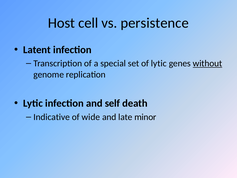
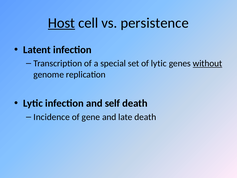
Host underline: none -> present
Indicative: Indicative -> Incidence
wide: wide -> gene
late minor: minor -> death
